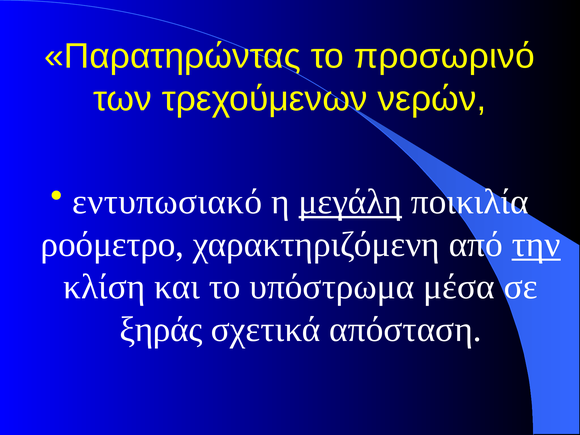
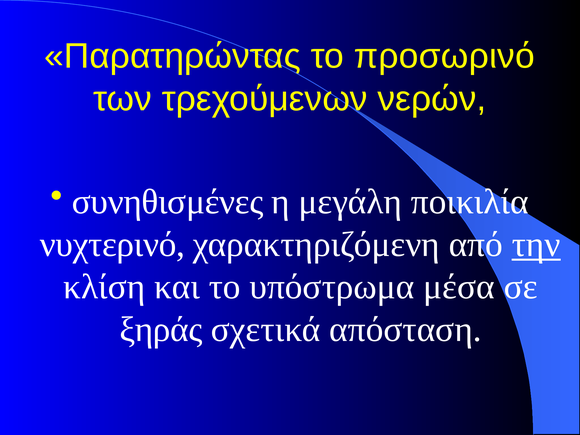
εντυπωσιακό: εντυπωσιακό -> συνηθισμένες
μεγάλη underline: present -> none
ροόμετρο: ροόμετρο -> νυχτερινό
